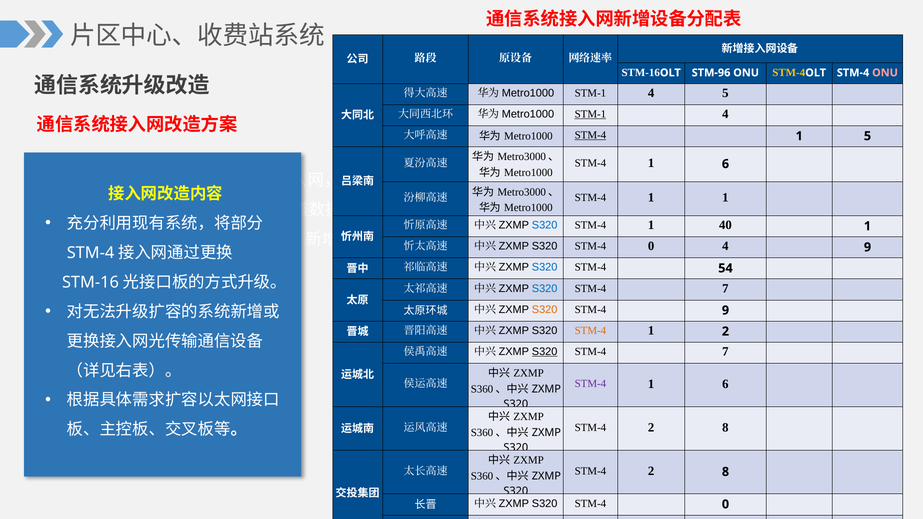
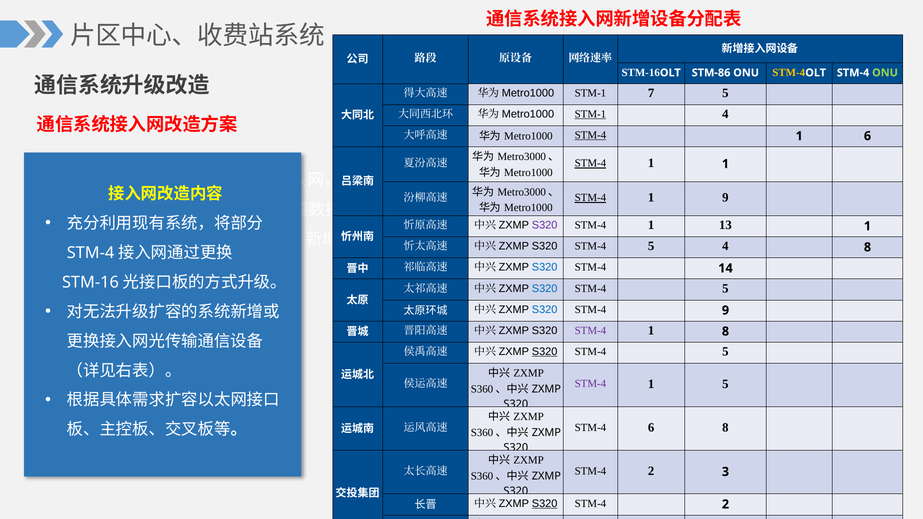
STM-96: STM-96 -> STM-86
ONU at (885, 73) colour: pink -> light green
4 at (651, 93): 4 -> 7
1 5: 5 -> 6
STM-4 at (590, 163) underline: none -> present
6 at (725, 164): 6 -> 1
STM-4 at (590, 198) underline: none -> present
1 1: 1 -> 9
S320 at (545, 225) colour: blue -> purple
40: 40 -> 13
0 at (651, 246): 0 -> 5
4 9: 9 -> 8
54: 54 -> 14
7 at (725, 288): 7 -> 5
S320 at (545, 310) colour: orange -> blue
STM-4 at (590, 331) colour: orange -> purple
1 2: 2 -> 8
7 at (725, 352): 7 -> 5
6 at (725, 384): 6 -> 5
2 at (651, 428): 2 -> 6
8 at (725, 472): 8 -> 3
S320 at (545, 504) underline: none -> present
0 at (725, 504): 0 -> 2
